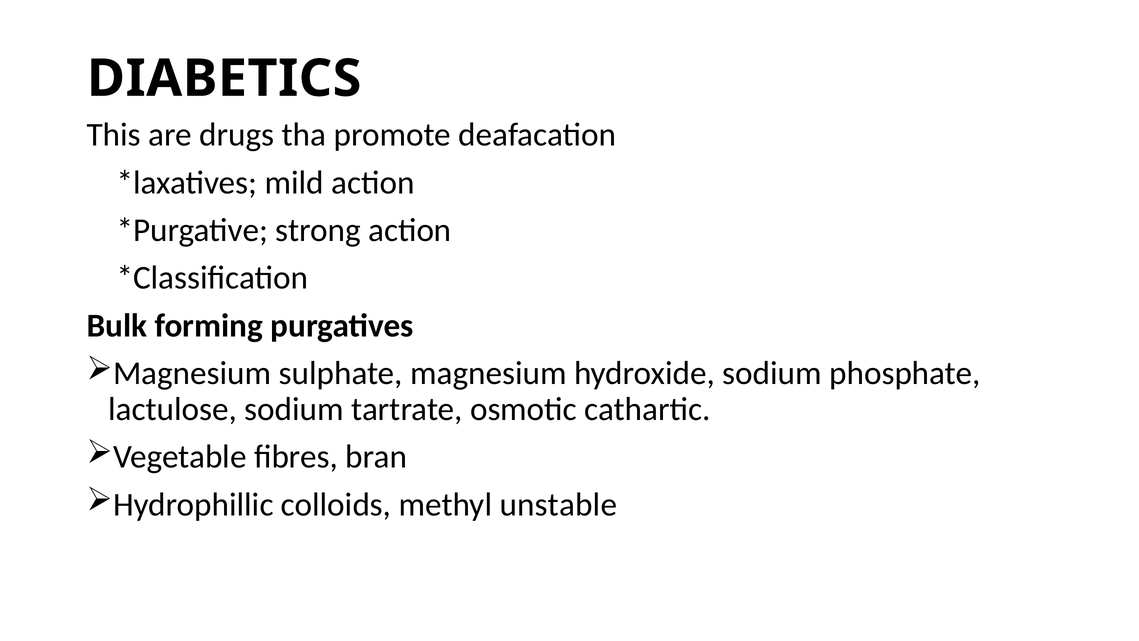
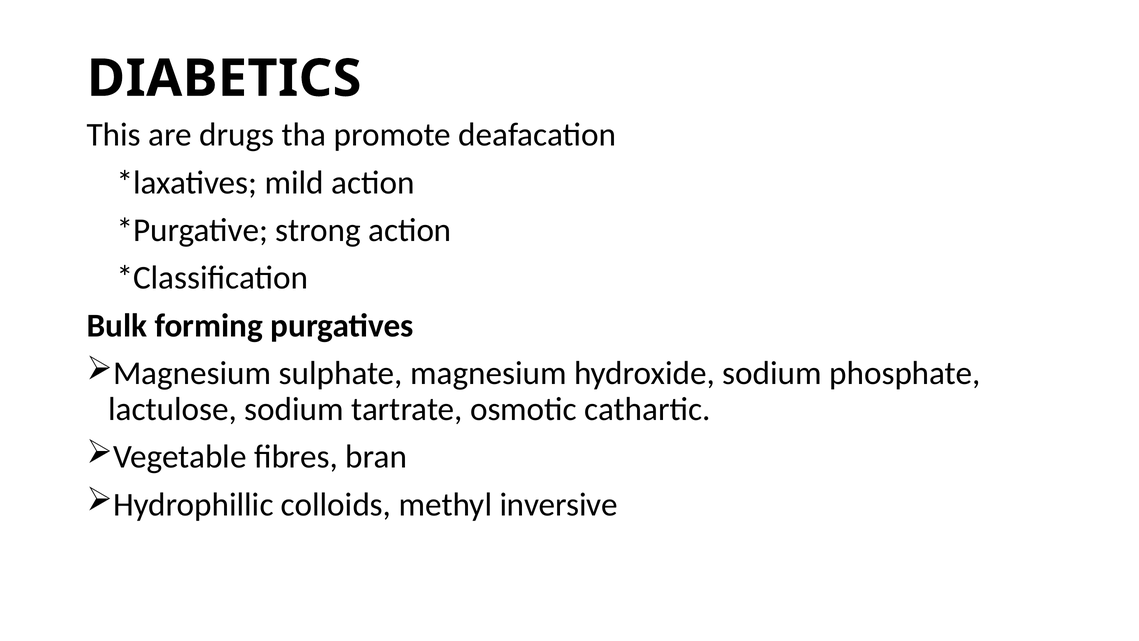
unstable: unstable -> inversive
